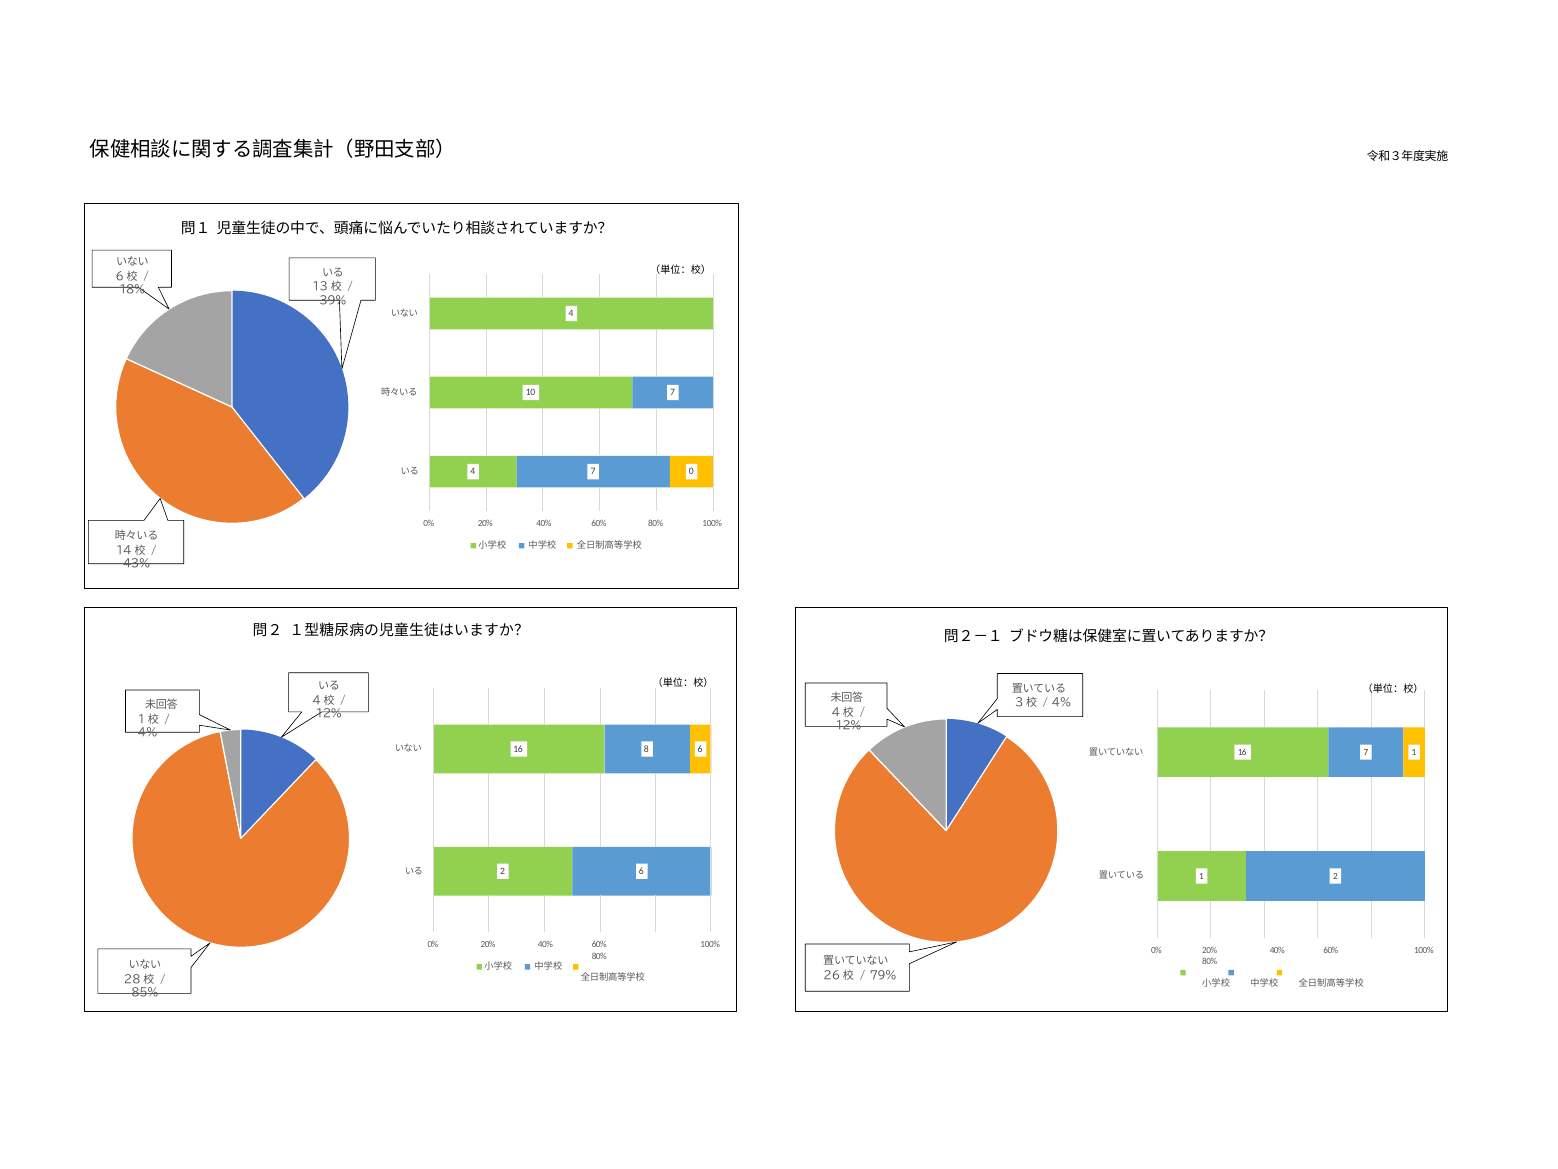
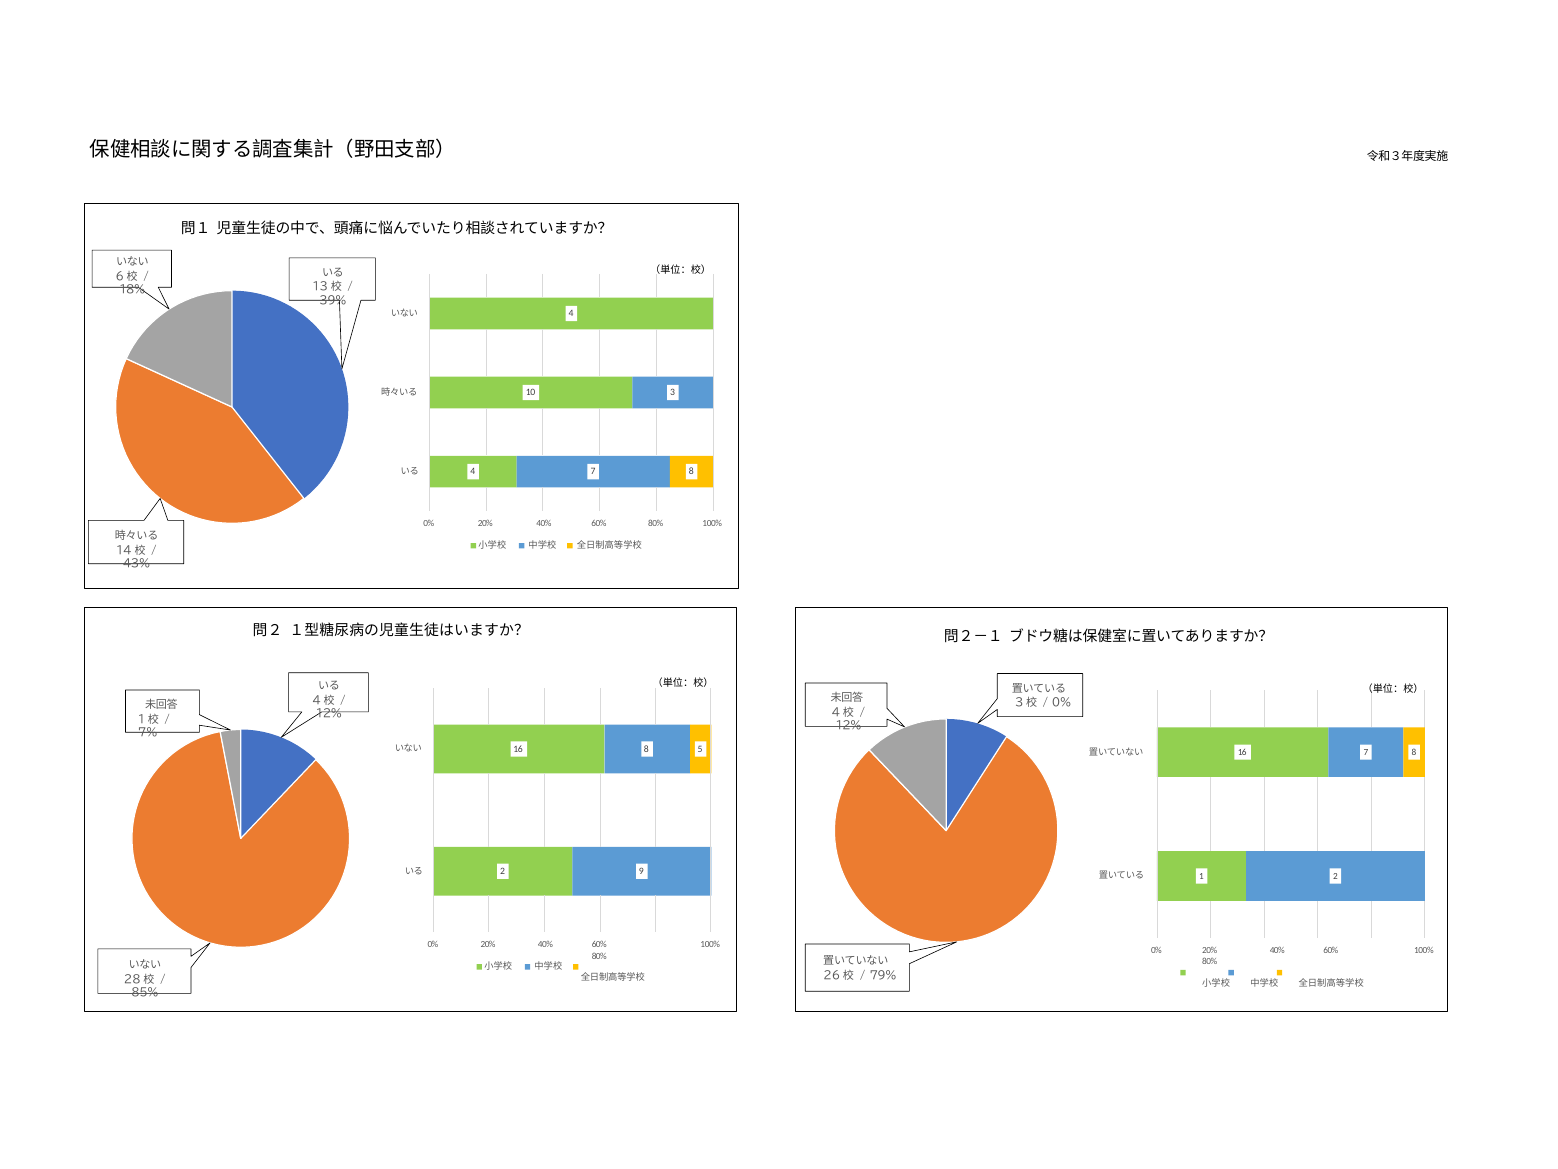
10 7: 7 -> 3
4 7 0: 0 -> 8
4% at (1061, 703): 4% -> 0%
4% at (148, 732): 4% -> 7%
8 6: 6 -> 5
1 at (1414, 752): 1 -> 8
2 6: 6 -> 9
